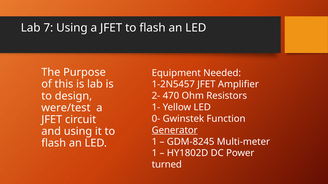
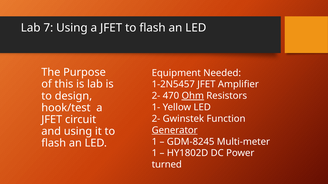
Ohm underline: none -> present
were/test: were/test -> hook/test
0- at (156, 119): 0- -> 2-
